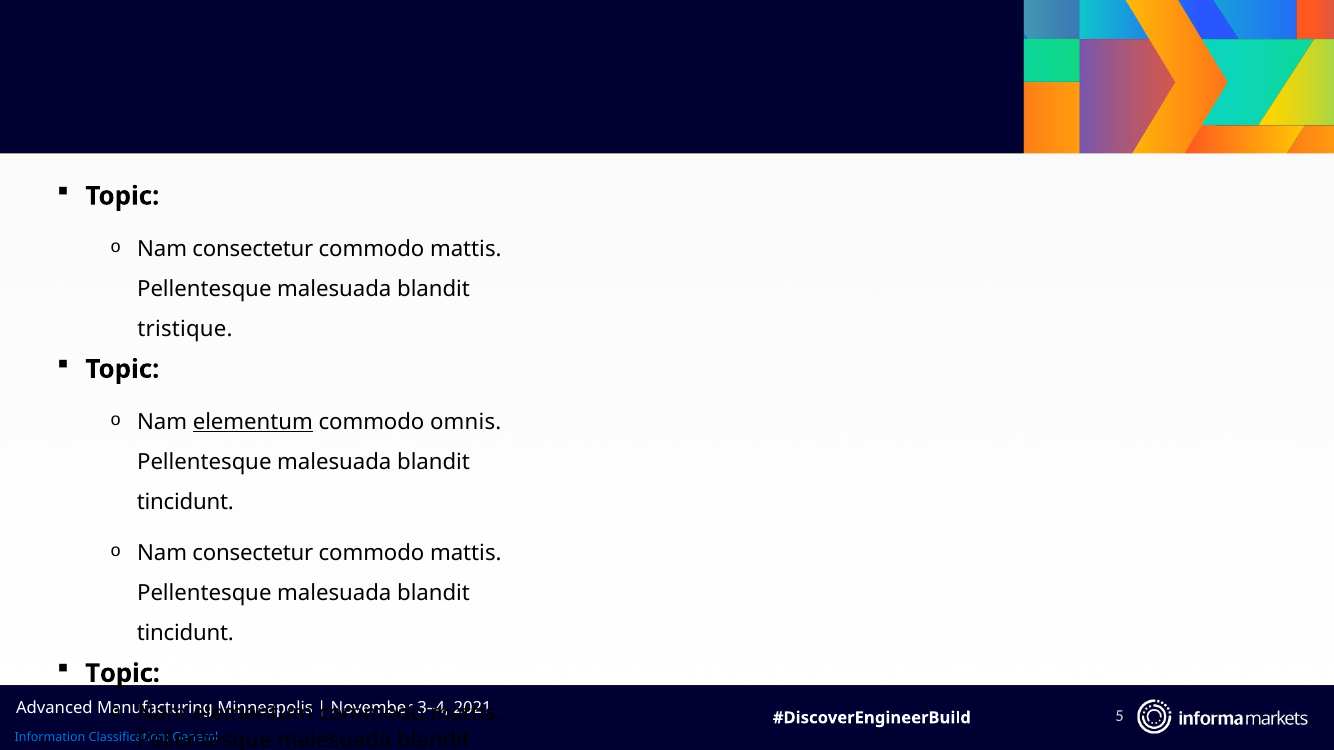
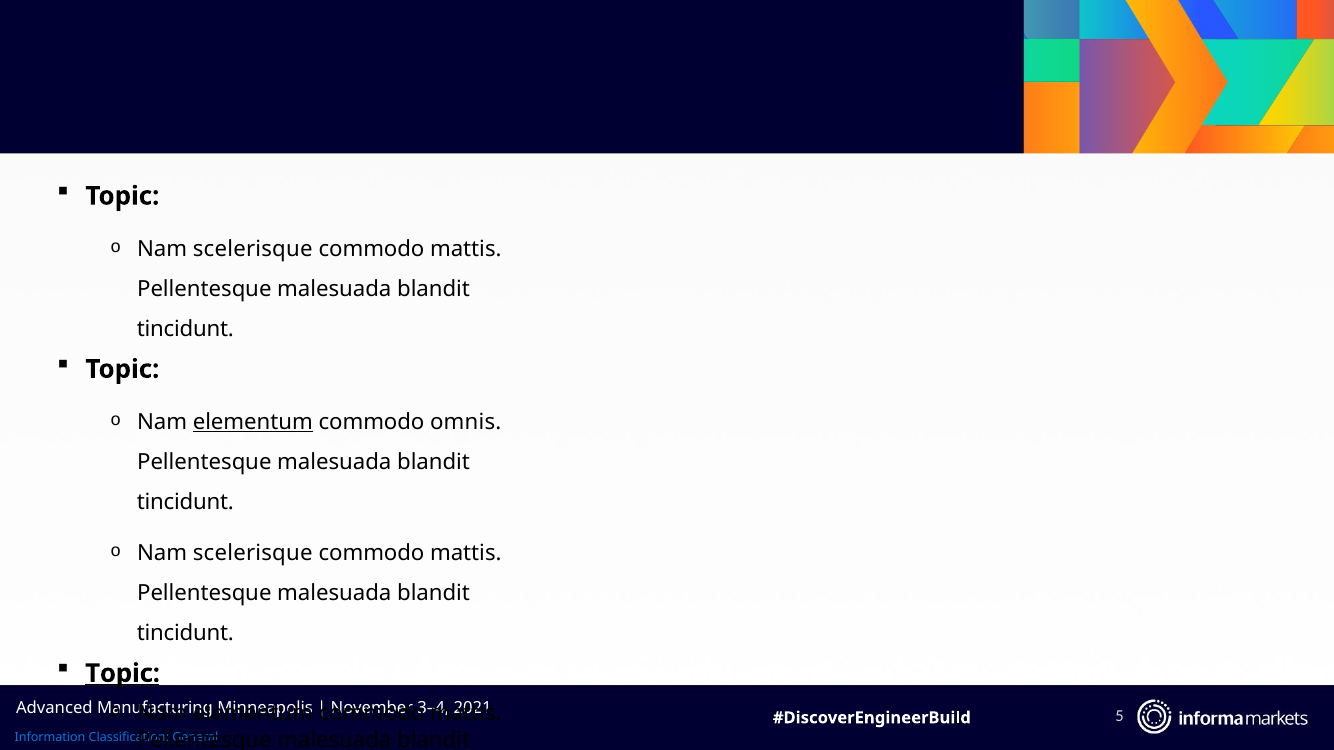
consectetur at (253, 249): consectetur -> scelerisque
tristique at (185, 329): tristique -> tincidunt
consectetur at (253, 553): consectetur -> scelerisque
Topic at (123, 674) underline: none -> present
